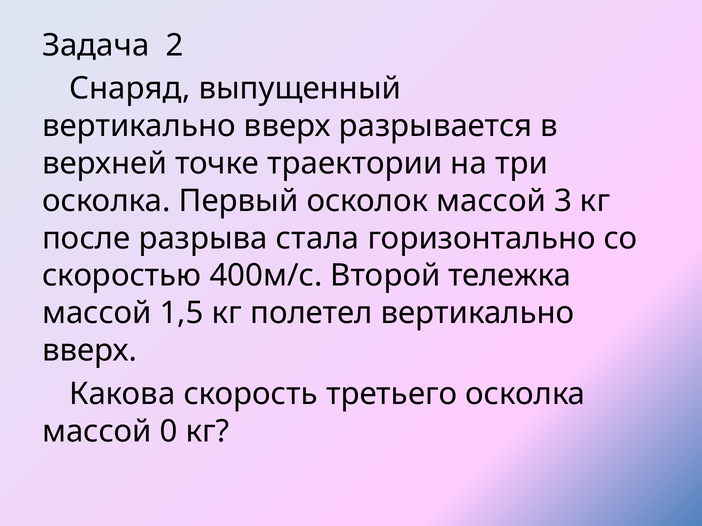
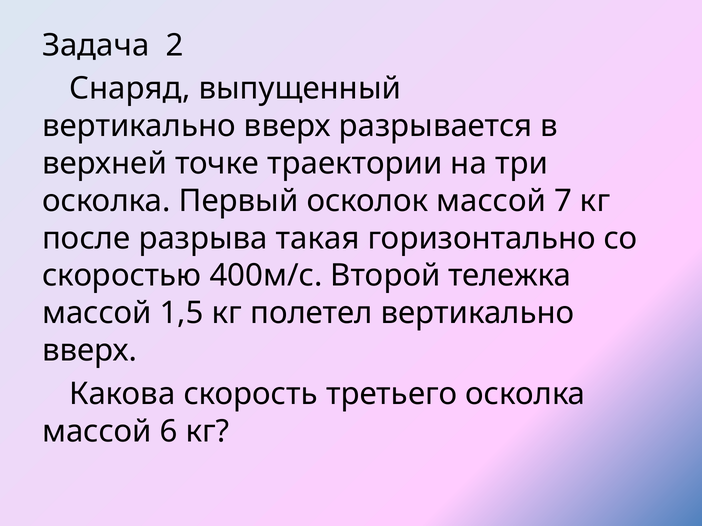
3: 3 -> 7
стала: стала -> такая
0: 0 -> 6
